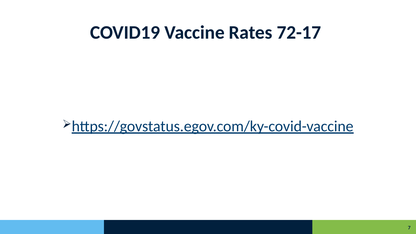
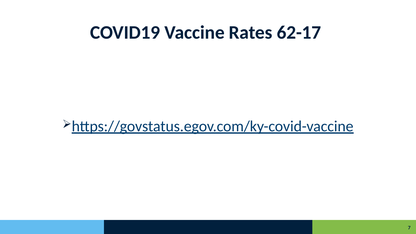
72-17: 72-17 -> 62-17
